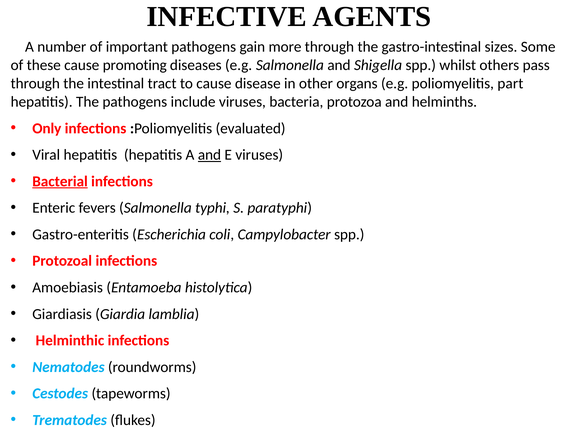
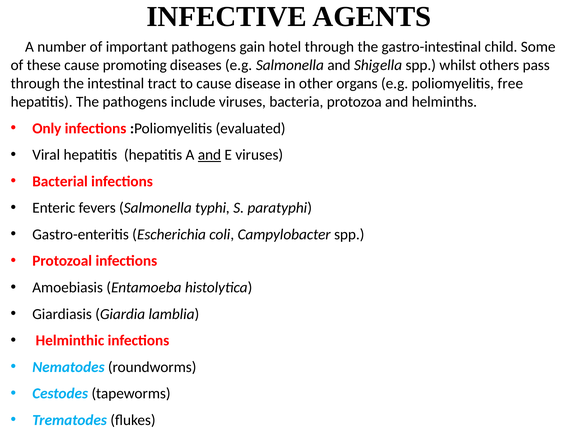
more: more -> hotel
sizes: sizes -> child
part: part -> free
Bacterial underline: present -> none
